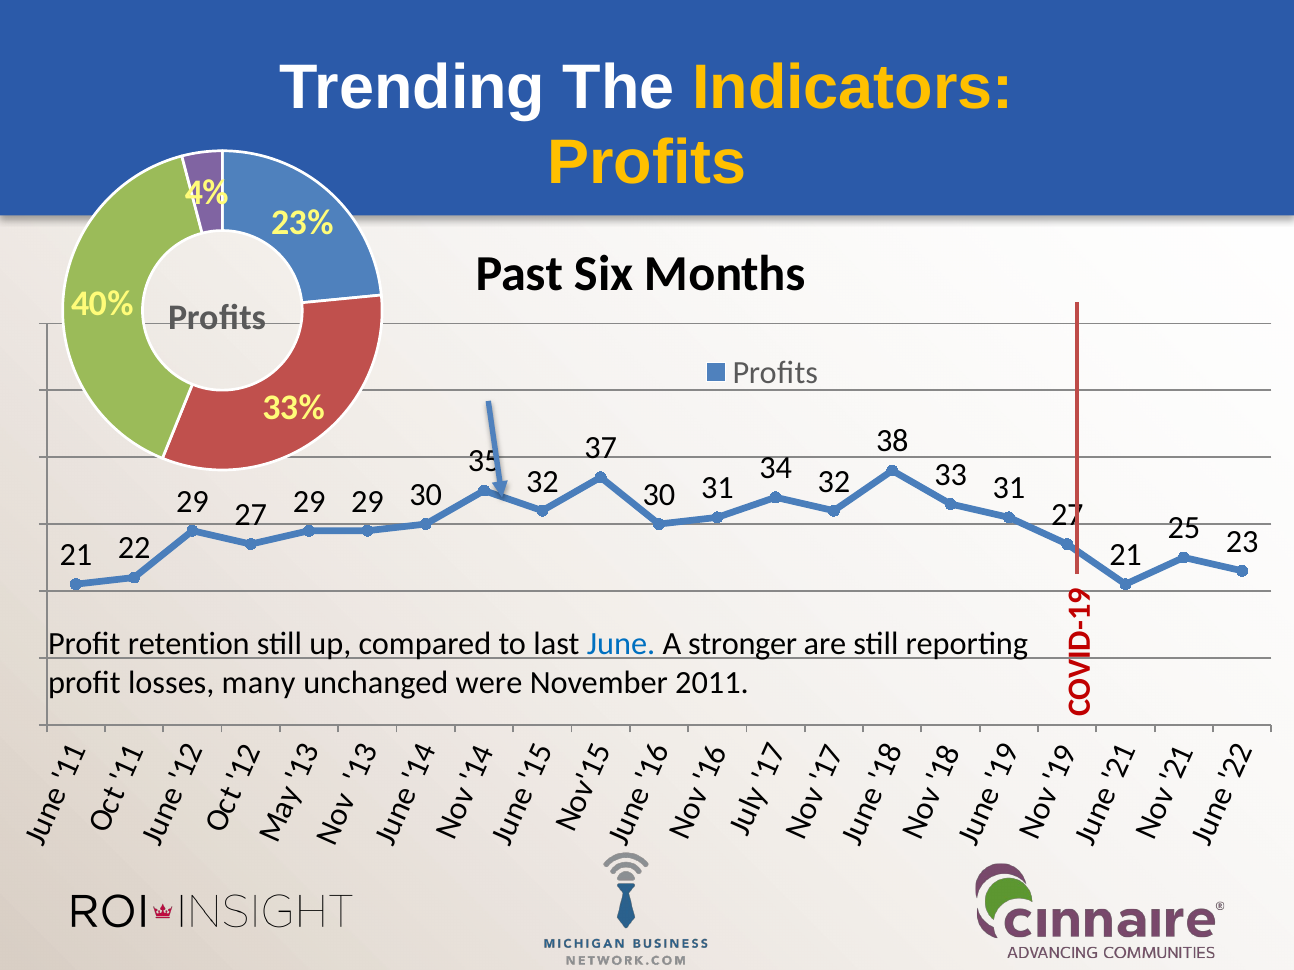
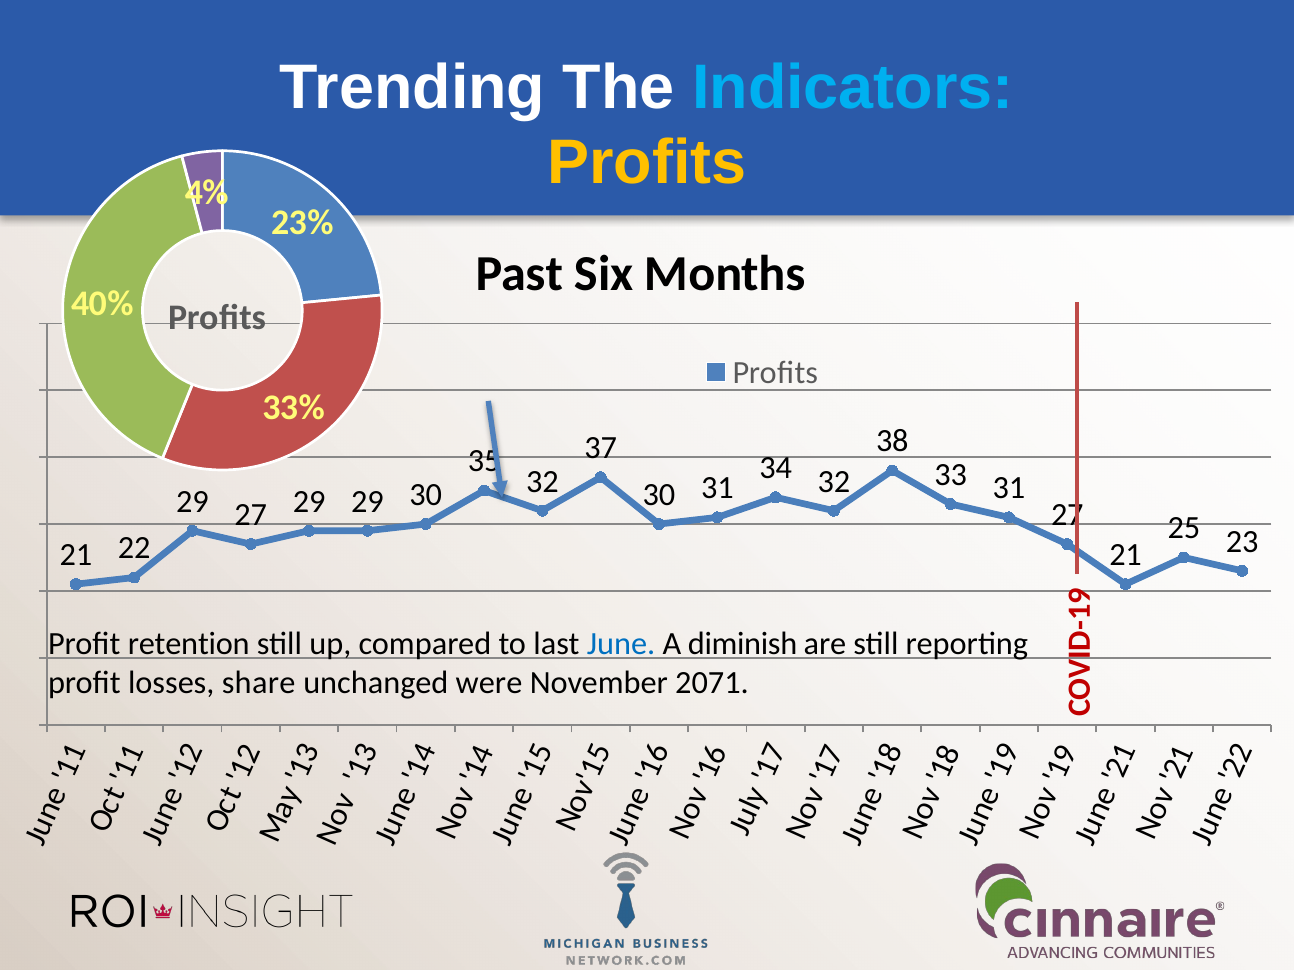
Indicators colour: yellow -> light blue
stronger: stronger -> diminish
many: many -> share
2011: 2011 -> 2071
